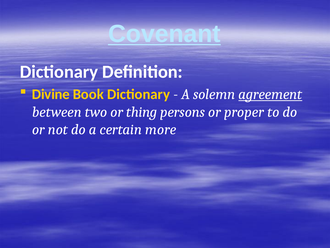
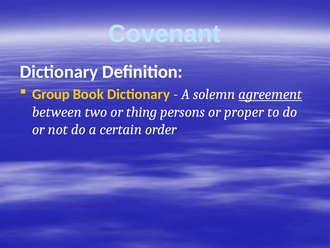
Covenant underline: present -> none
Divine: Divine -> Group
more: more -> order
